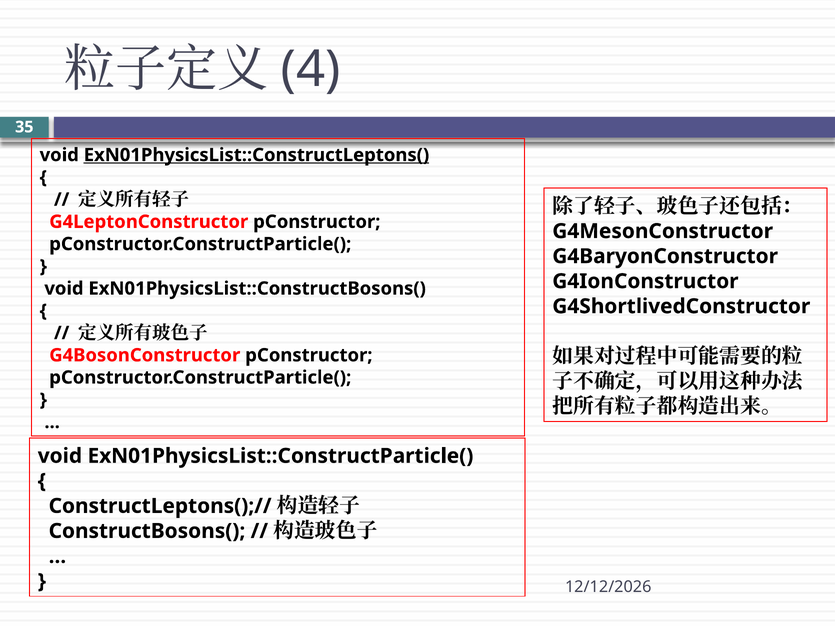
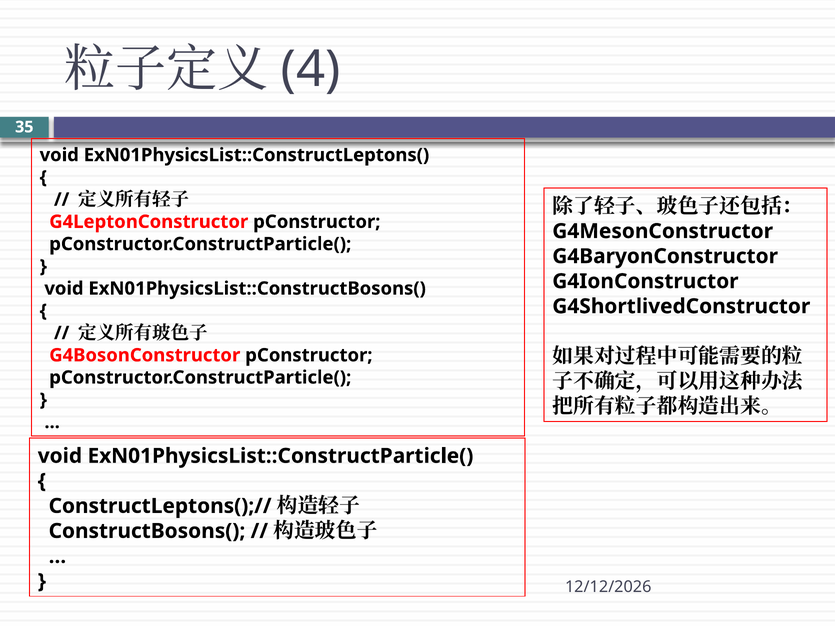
ExN01PhysicsList::ConstructLeptons( underline: present -> none
